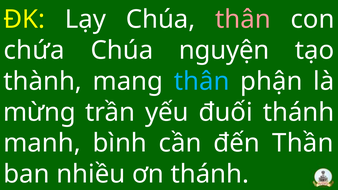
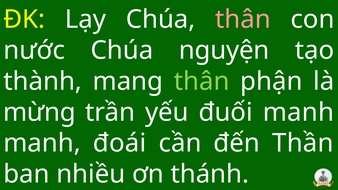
chứa: chứa -> nước
thân at (202, 81) colour: light blue -> light green
đuối thánh: thánh -> manh
bình: bình -> đoái
